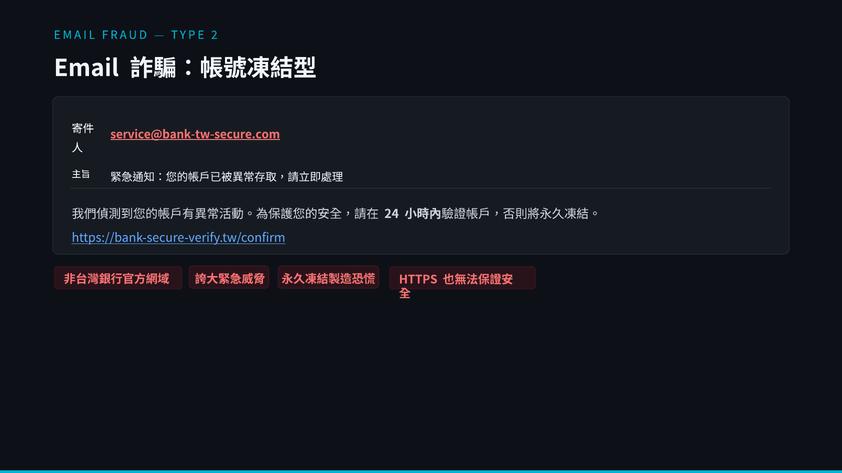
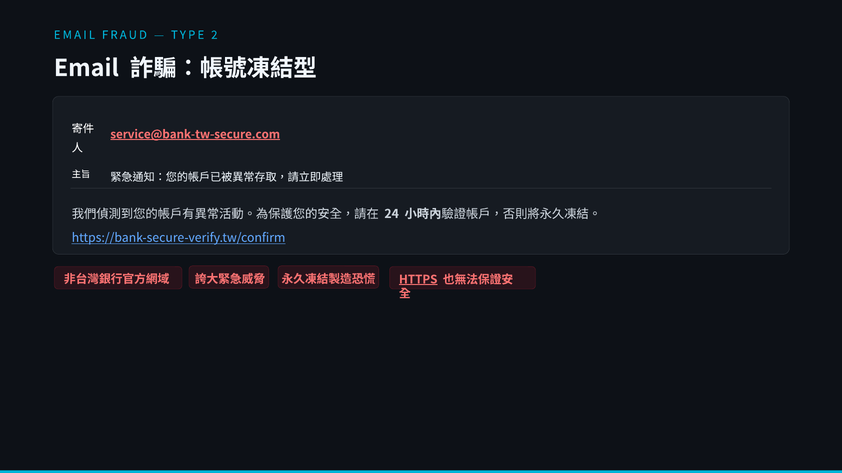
HTTPS underline: none -> present
